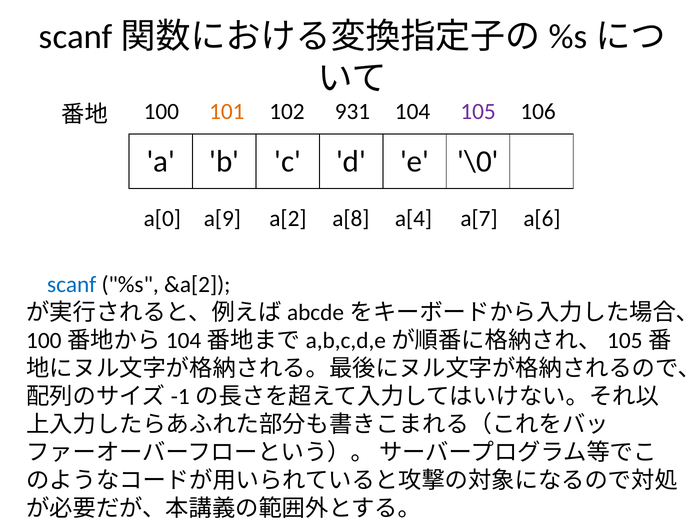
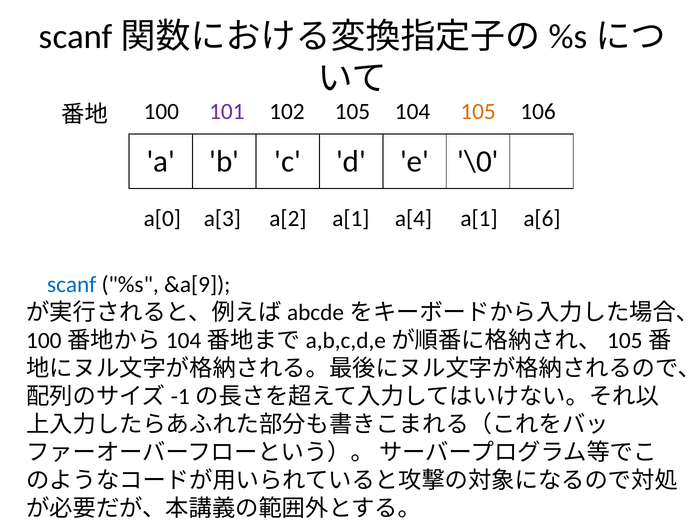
101 colour: orange -> purple
102 931: 931 -> 105
105 at (478, 112) colour: purple -> orange
a[9: a[9 -> a[3
a[2 a[8: a[8 -> a[1
a[4 a[7: a[7 -> a[1
&a[2: &a[2 -> &a[9
